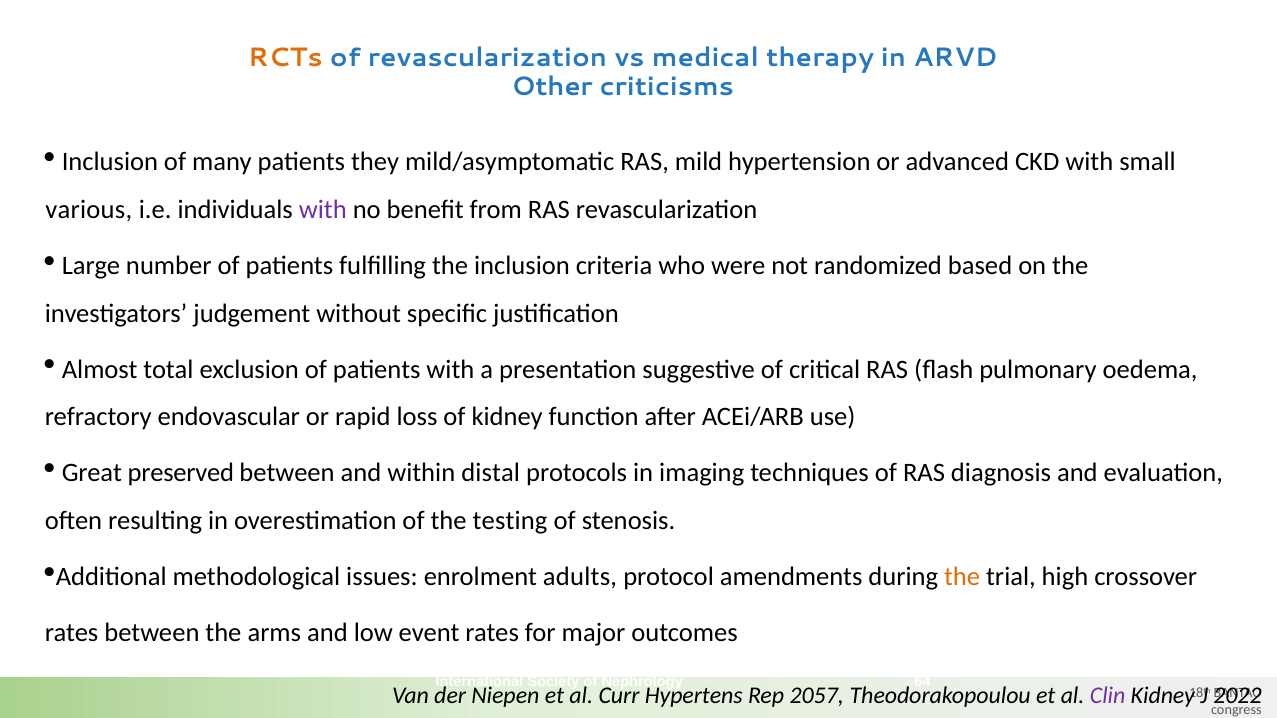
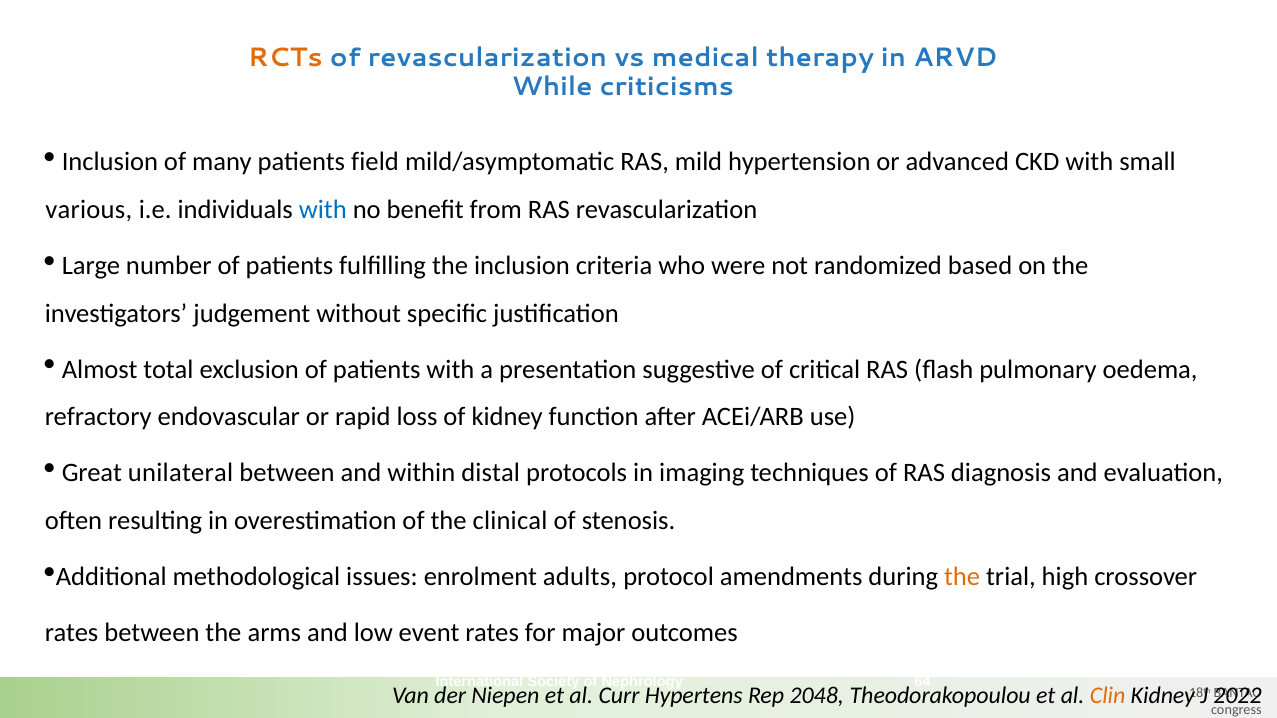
Other: Other -> While
they: they -> field
with at (323, 210) colour: purple -> blue
preserved: preserved -> unilateral
testing: testing -> clinical
2057: 2057 -> 2048
Clin colour: purple -> orange
